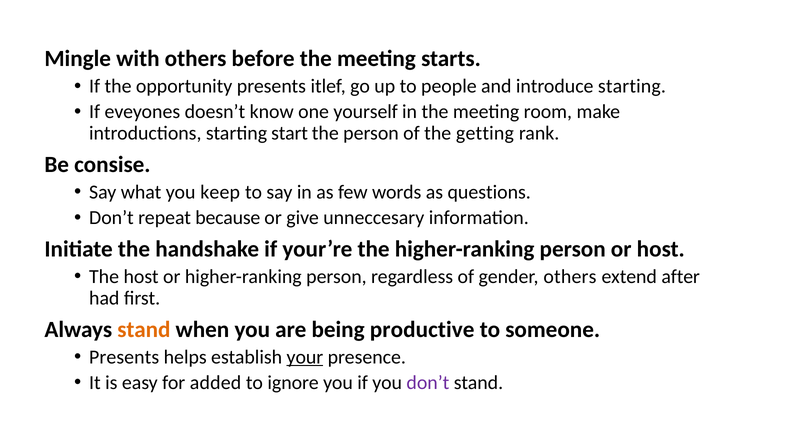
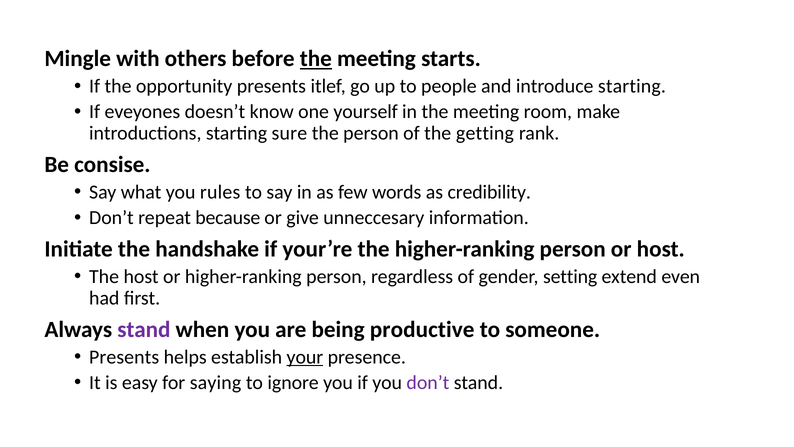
the at (316, 59) underline: none -> present
start: start -> sure
keep: keep -> rules
questions: questions -> credibility
gender others: others -> setting
after: after -> even
stand at (144, 329) colour: orange -> purple
added: added -> saying
